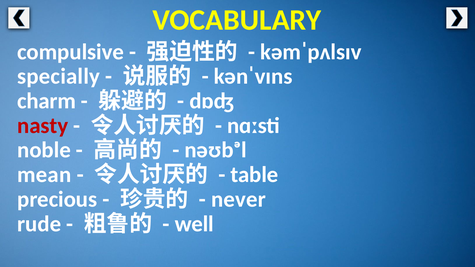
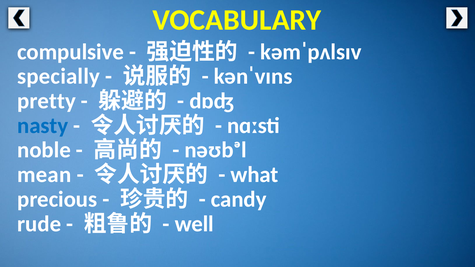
charm: charm -> pretty
nasty colour: red -> blue
table: table -> what
never: never -> candy
